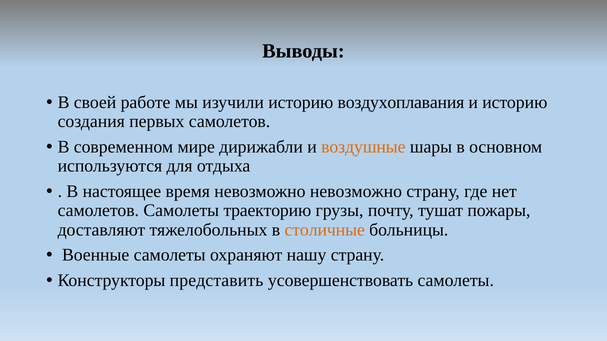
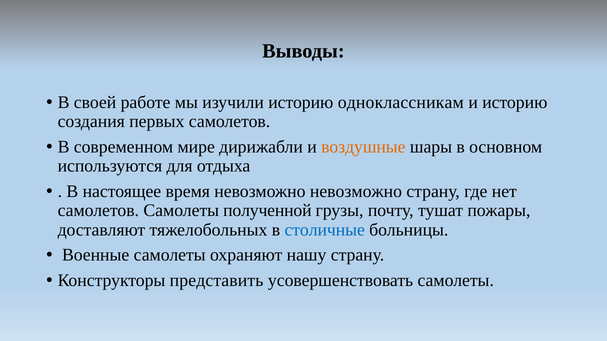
воздухоплавания: воздухоплавания -> одноклассникам
траекторию: траекторию -> полученной
столичные colour: orange -> blue
